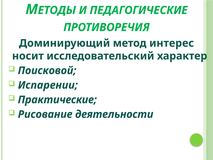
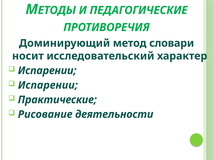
интерес: интерес -> словари
Поисковой at (47, 70): Поисковой -> Испарении
